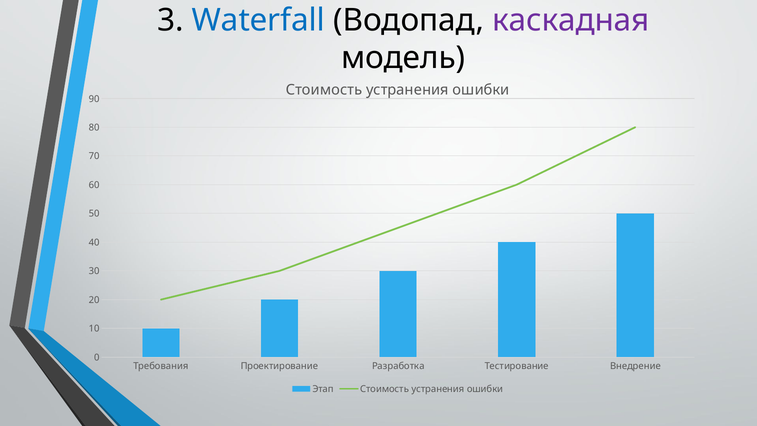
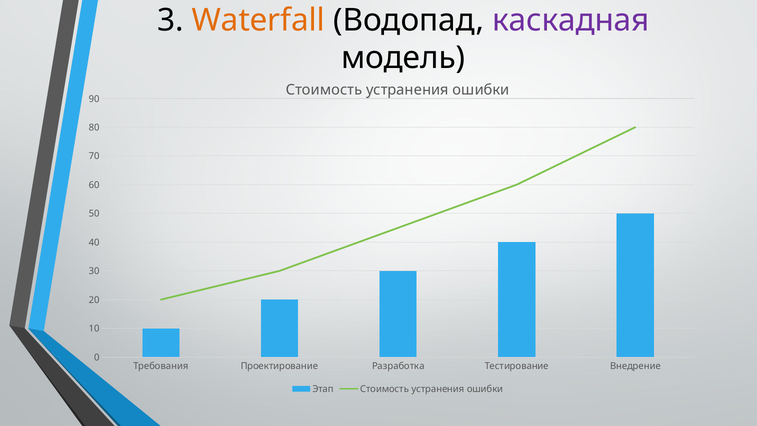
Waterfall colour: blue -> orange
